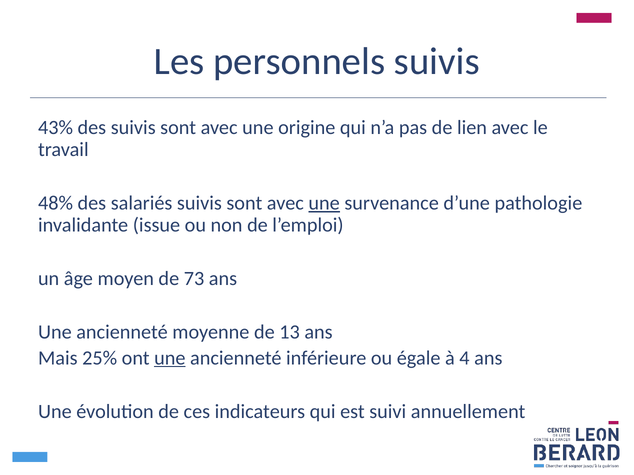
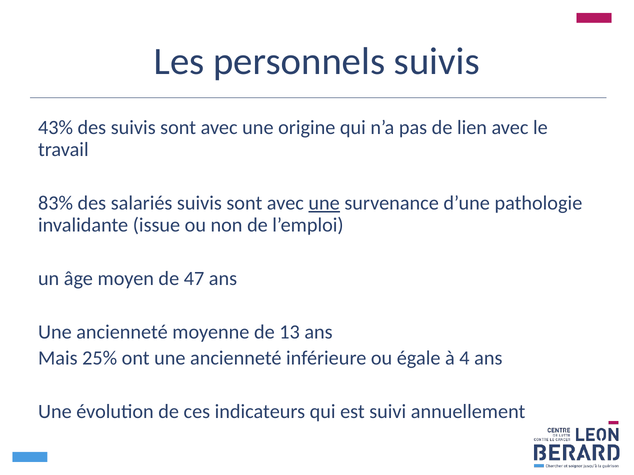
48%: 48% -> 83%
73: 73 -> 47
une at (170, 358) underline: present -> none
